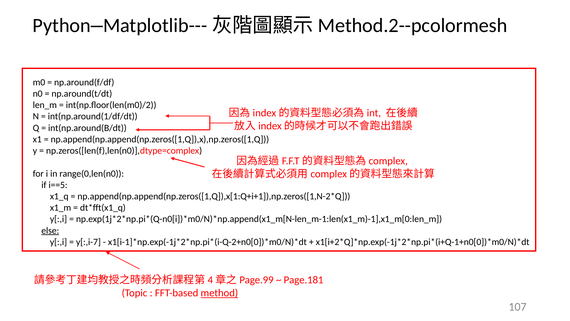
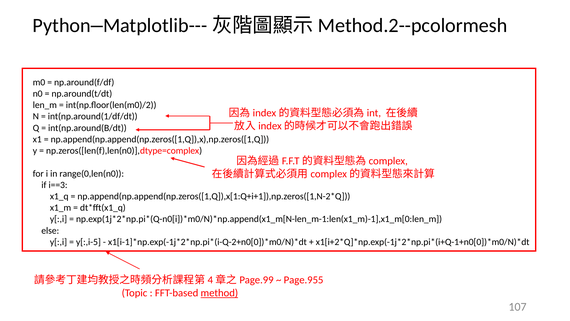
i==5: i==5 -> i==3
else underline: present -> none
y[:,i-7: y[:,i-7 -> y[:,i-5
Page.181: Page.181 -> Page.955
